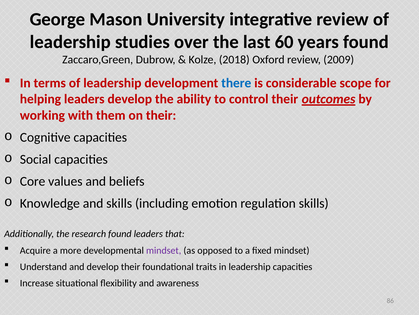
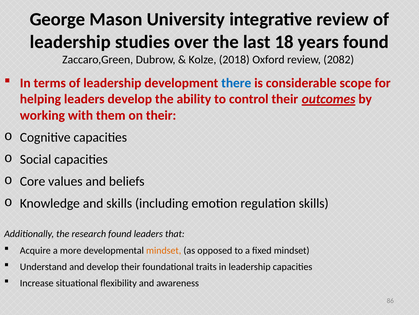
60: 60 -> 18
2009: 2009 -> 2082
mindset at (164, 250) colour: purple -> orange
